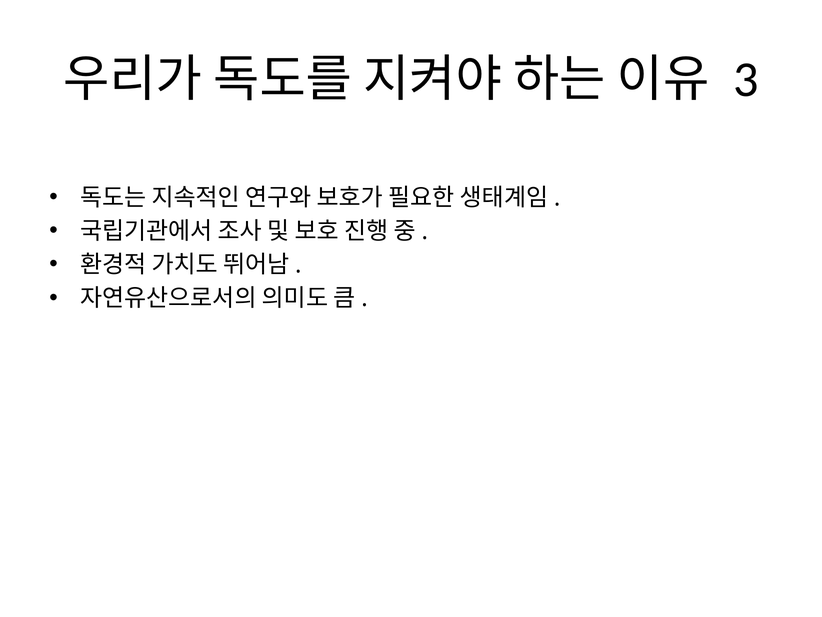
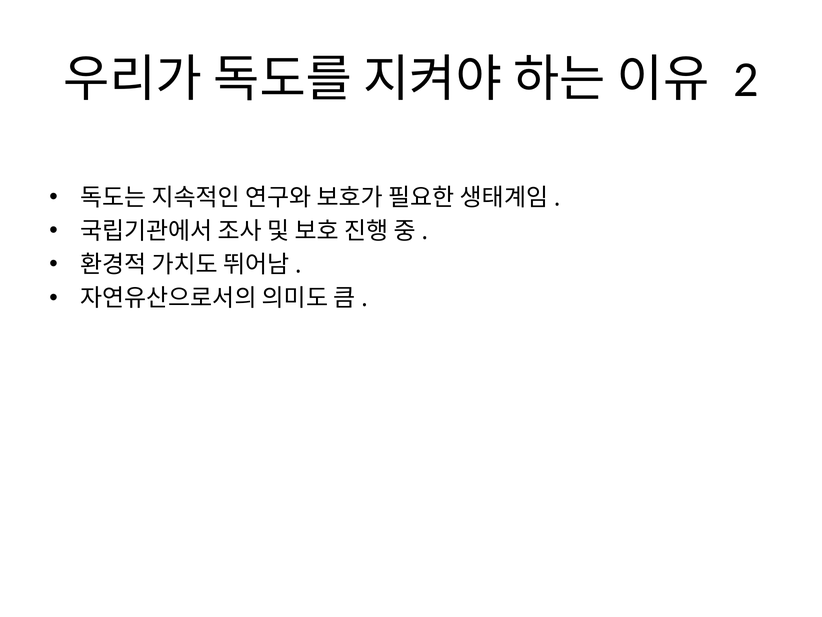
3: 3 -> 2
